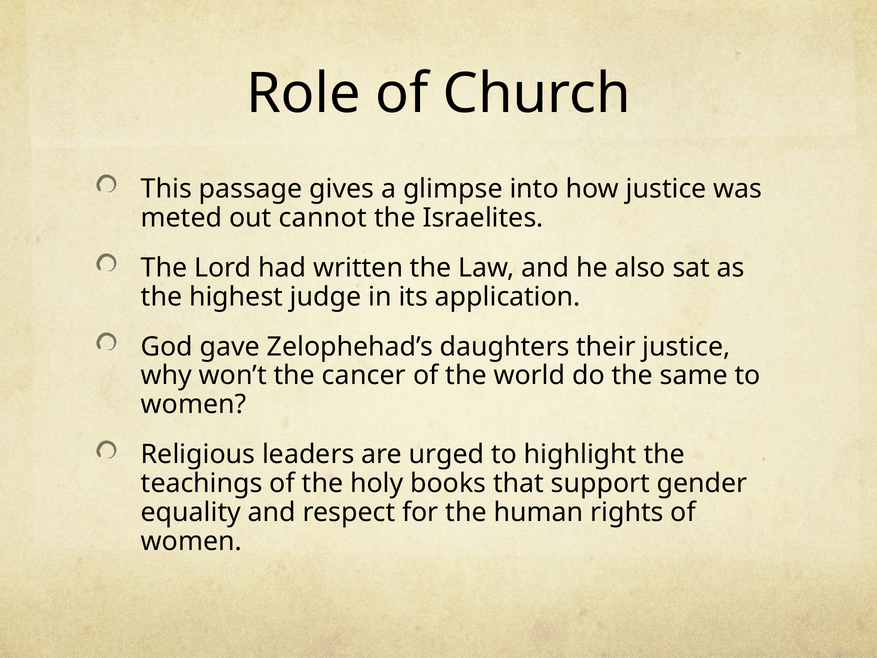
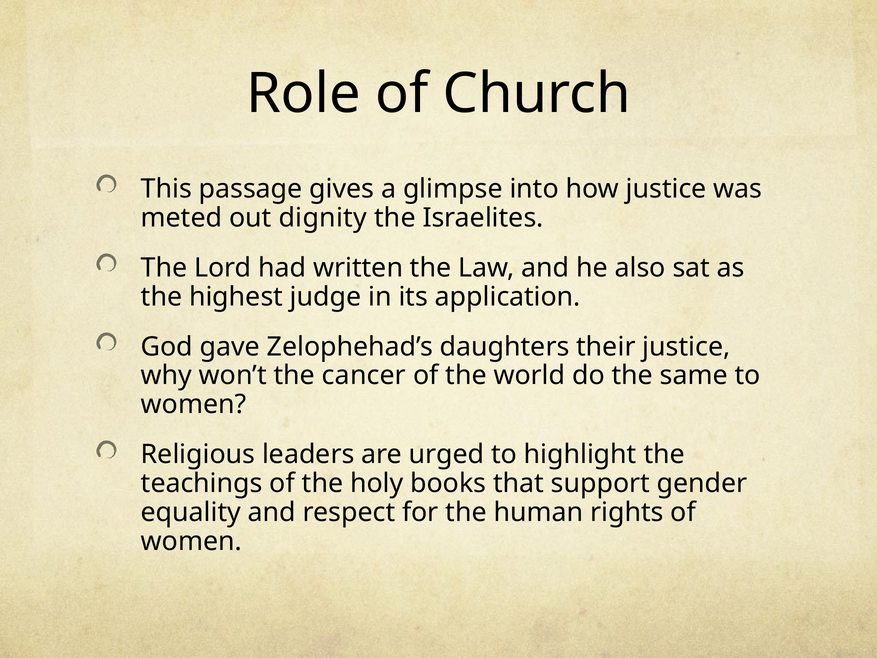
cannot: cannot -> dignity
